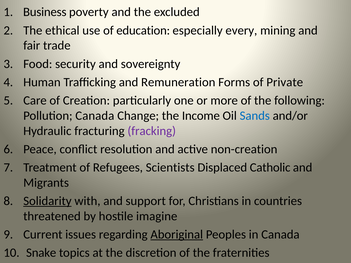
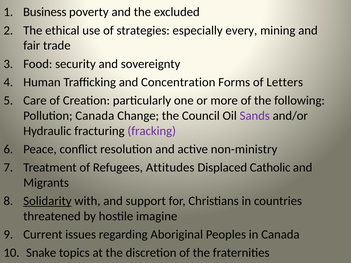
education: education -> strategies
Remuneration: Remuneration -> Concentration
Private: Private -> Letters
Income: Income -> Council
Sands colour: blue -> purple
non-creation: non-creation -> non-ministry
Scientists: Scientists -> Attitudes
Aboriginal underline: present -> none
